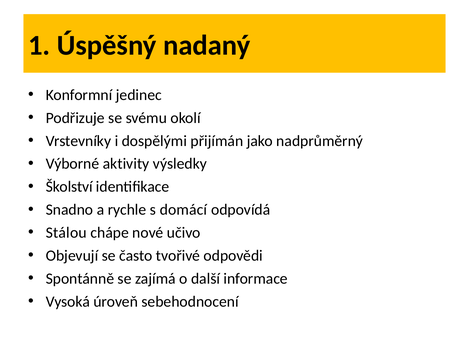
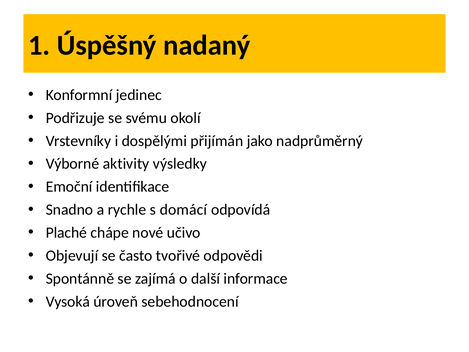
Školství: Školství -> Emoční
Stálou: Stálou -> Plaché
